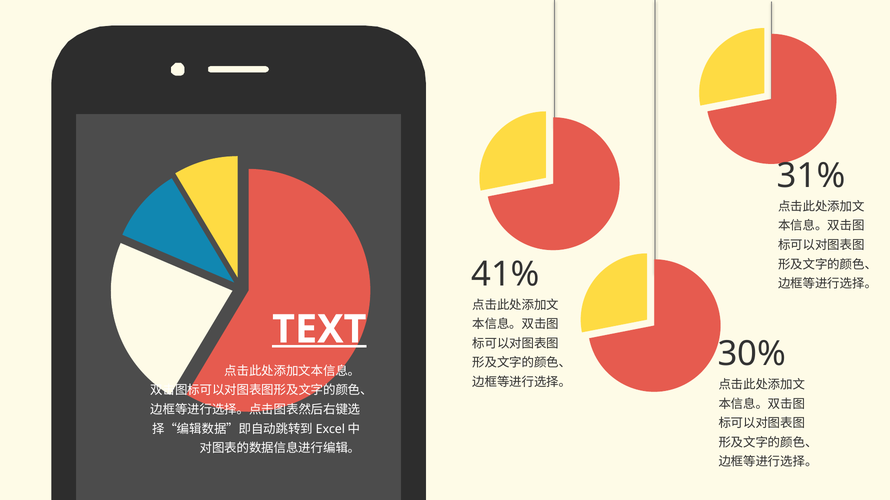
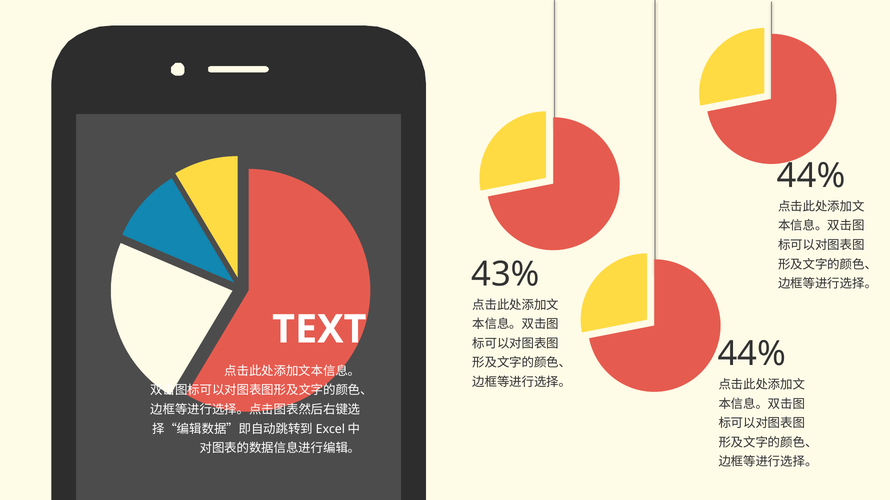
31% at (811, 176): 31% -> 44%
41%: 41% -> 43%
TEXT underline: present -> none
30% at (752, 354): 30% -> 44%
